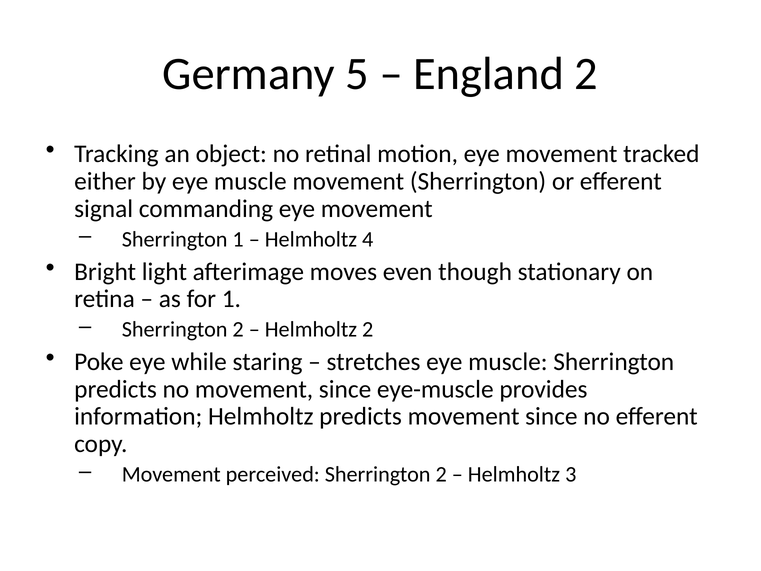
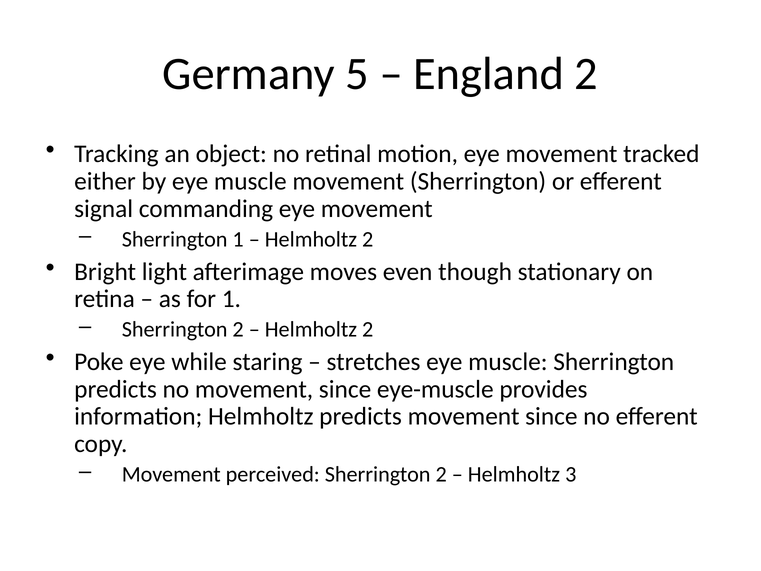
4 at (368, 239): 4 -> 2
